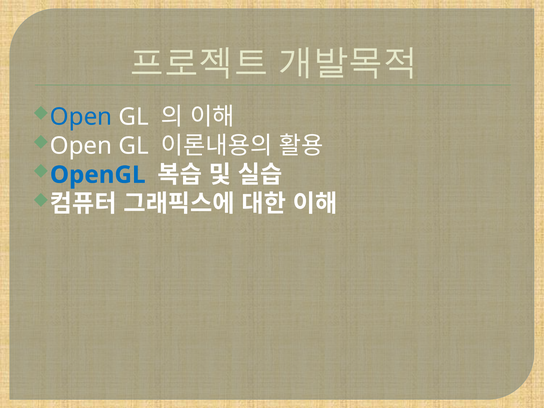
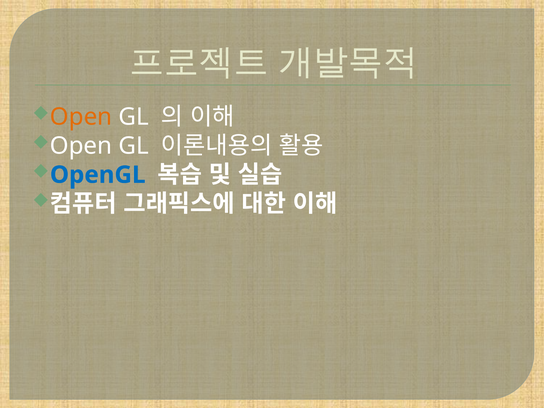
Open at (81, 117) colour: blue -> orange
